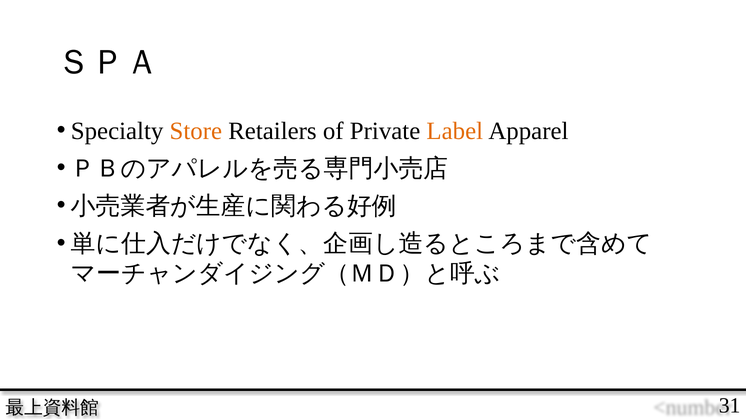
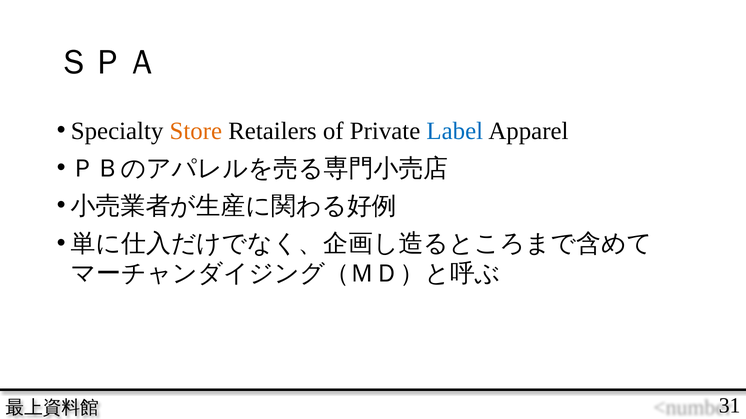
Label colour: orange -> blue
